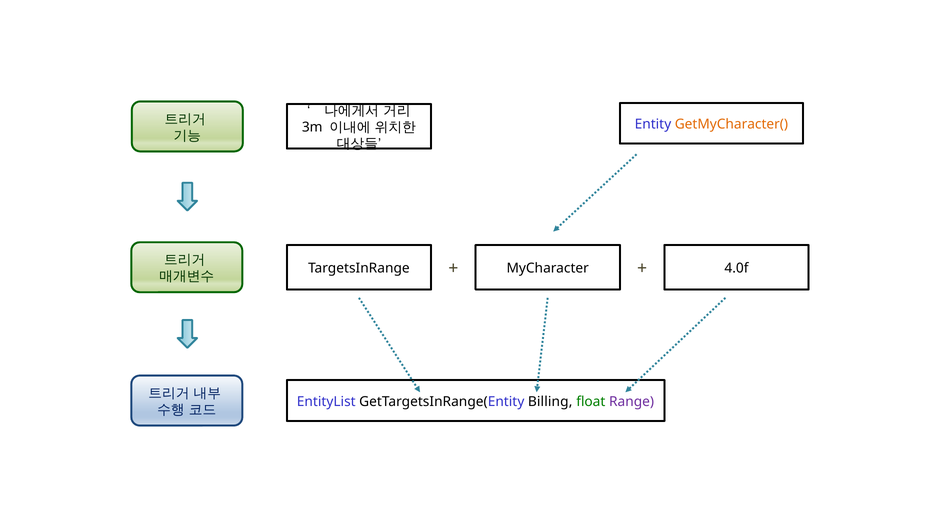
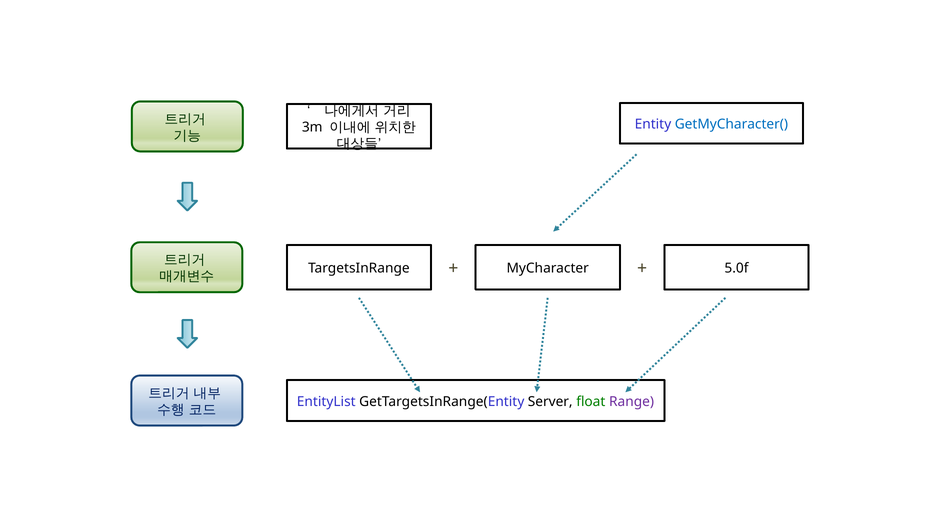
GetMyCharacter( colour: orange -> blue
4.0f: 4.0f -> 5.0f
Billing: Billing -> Server
